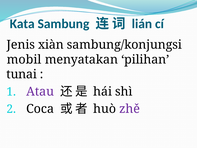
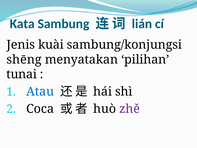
xiàn: xiàn -> kuài
mobil: mobil -> shēng
Atau colour: purple -> blue
